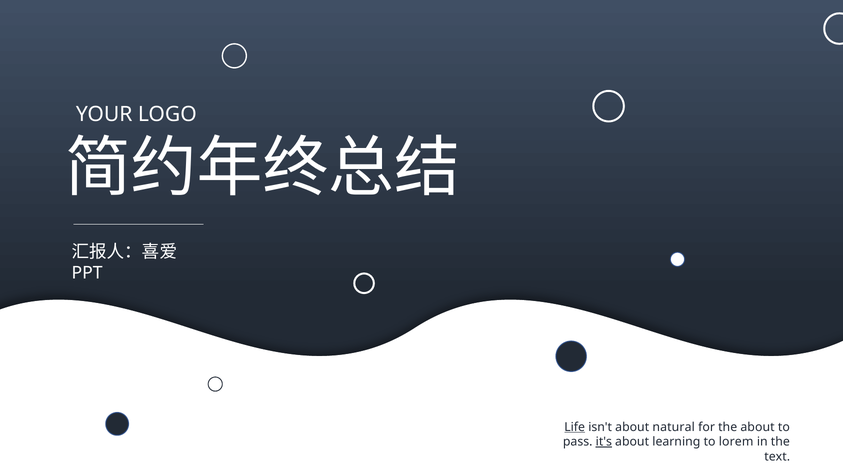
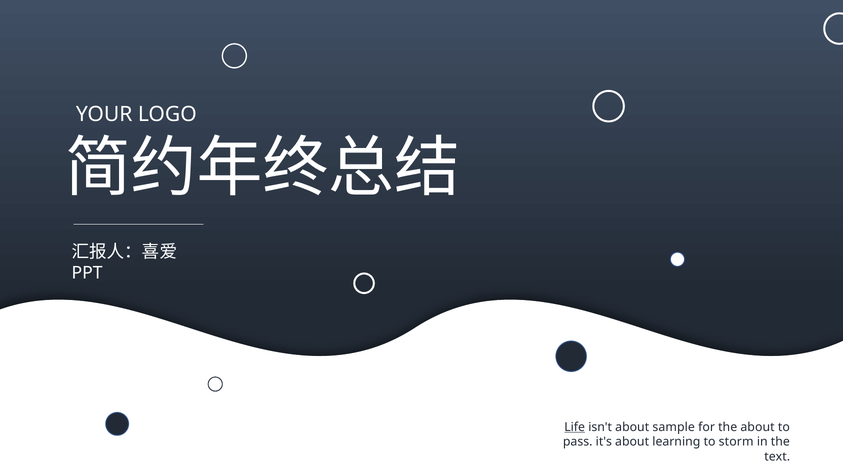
natural: natural -> sample
it's underline: present -> none
lorem: lorem -> storm
